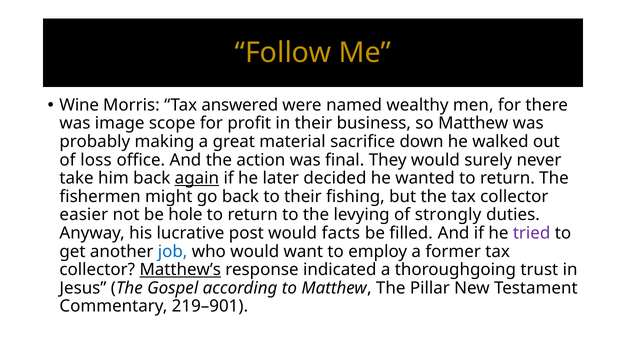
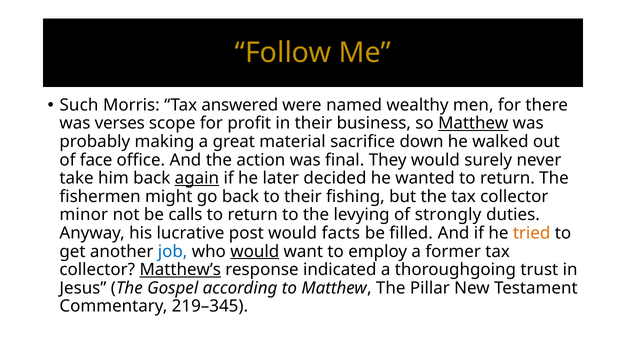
Wine: Wine -> Such
image: image -> verses
Matthew at (473, 123) underline: none -> present
loss: loss -> face
easier: easier -> minor
hole: hole -> calls
tried colour: purple -> orange
would at (255, 252) underline: none -> present
219–901: 219–901 -> 219–345
